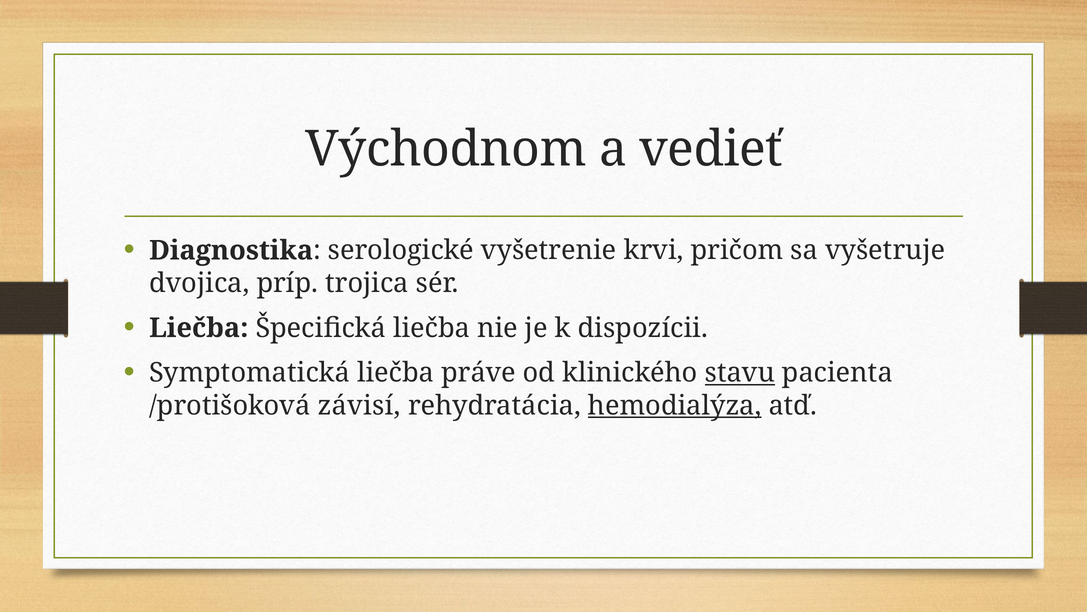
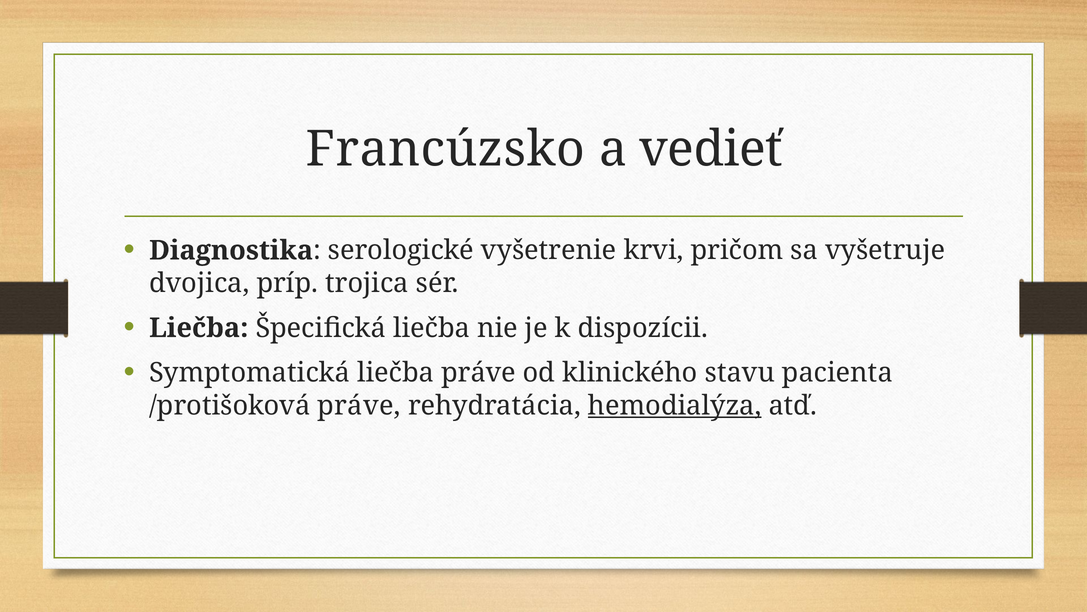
Východnom: Východnom -> Francúzsko
stavu underline: present -> none
/protišoková závisí: závisí -> práve
